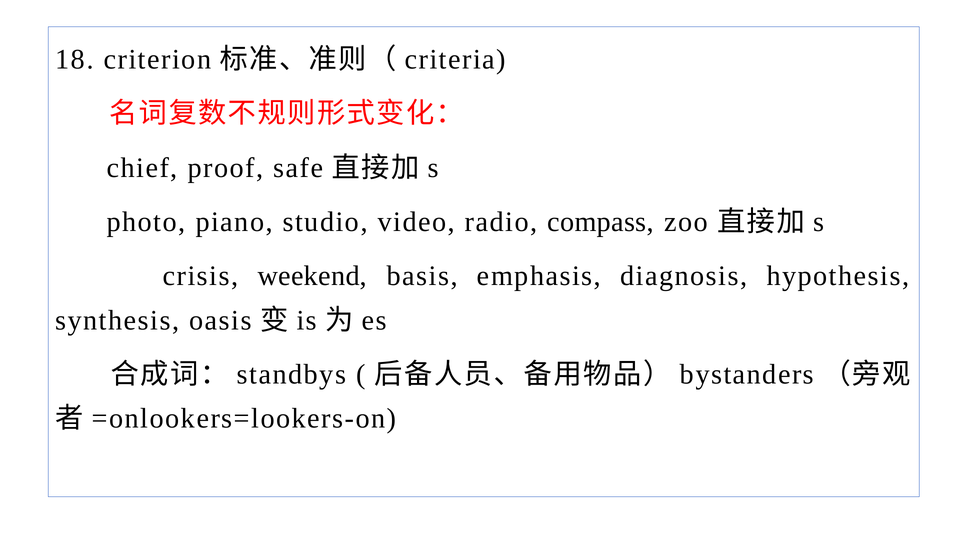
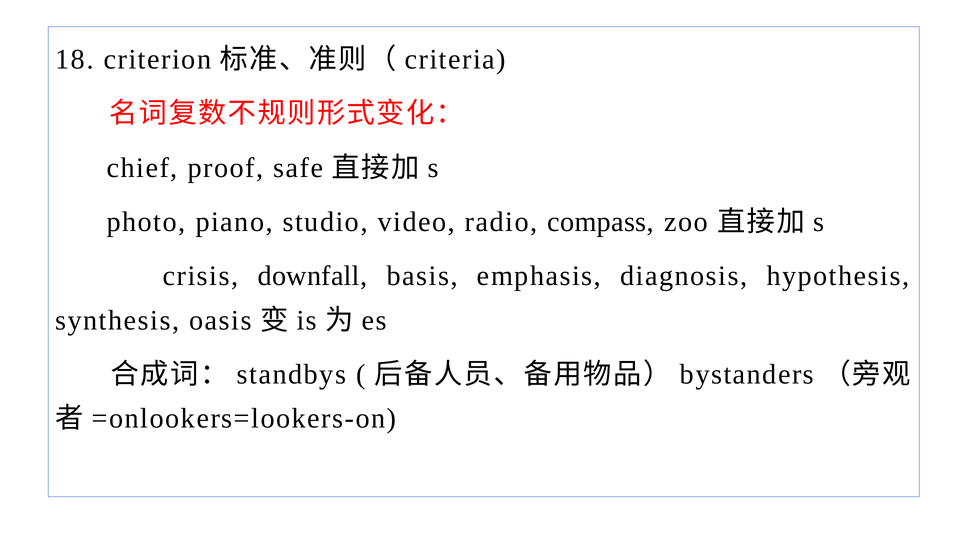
weekend: weekend -> downfall
